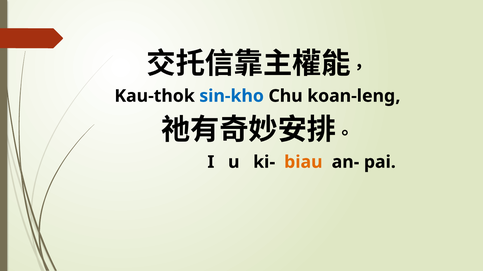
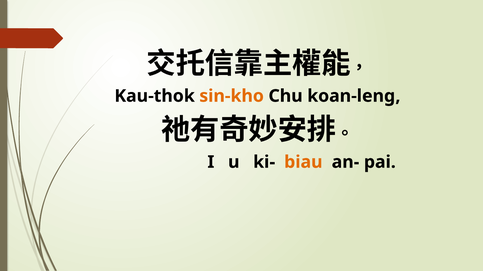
sin-kho colour: blue -> orange
